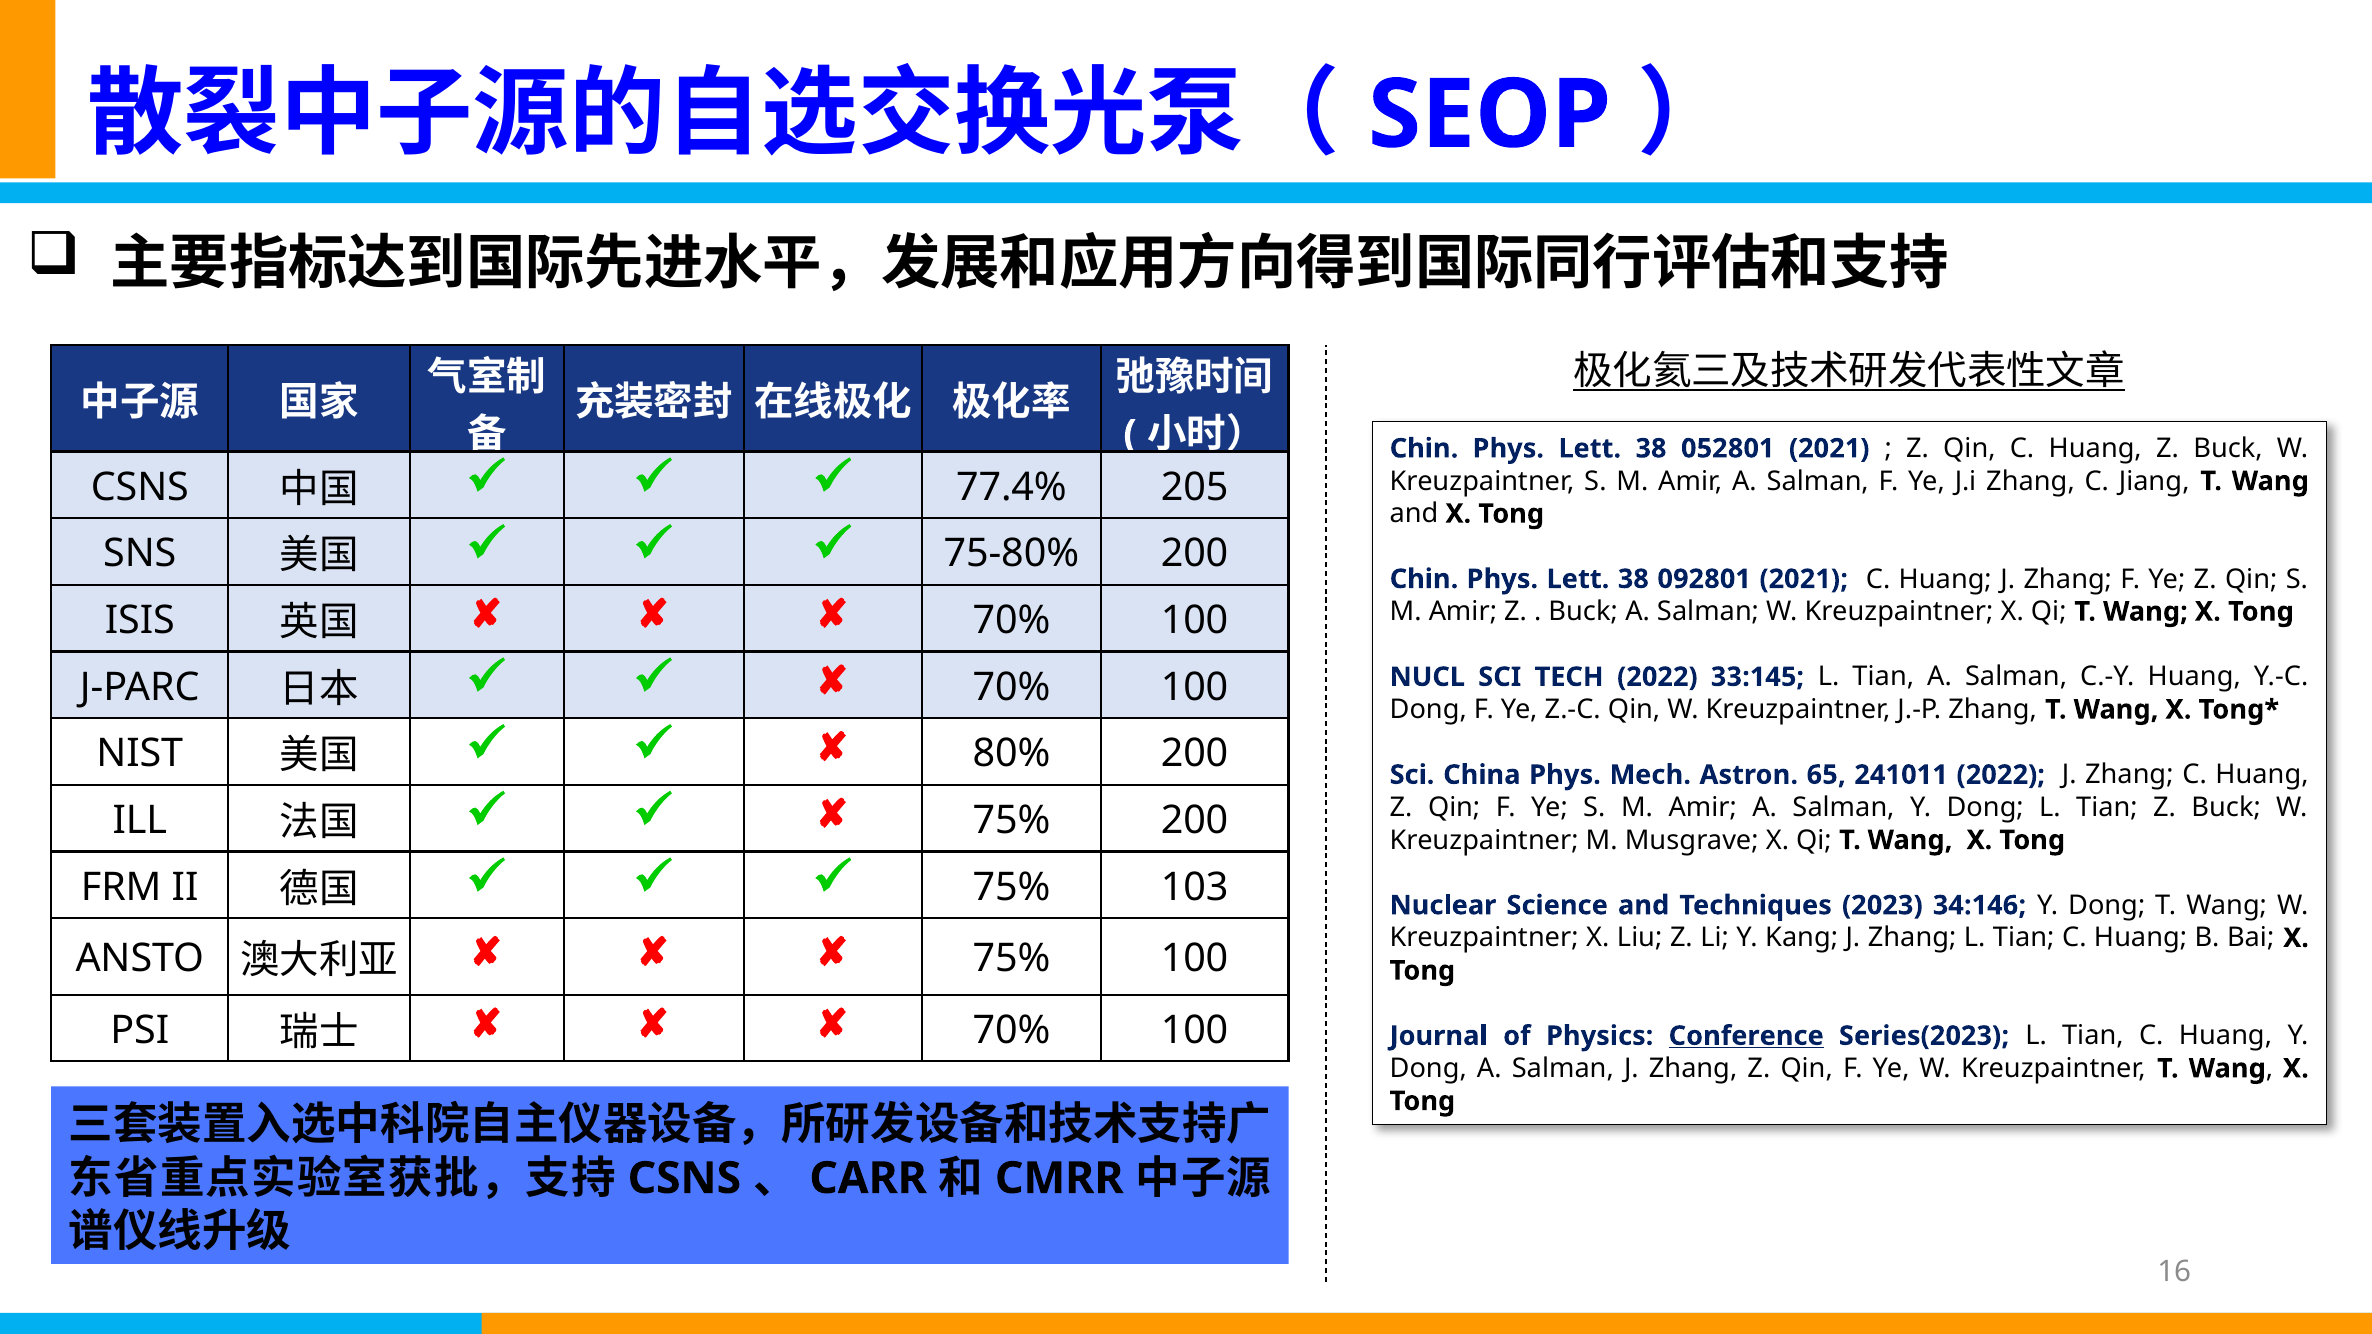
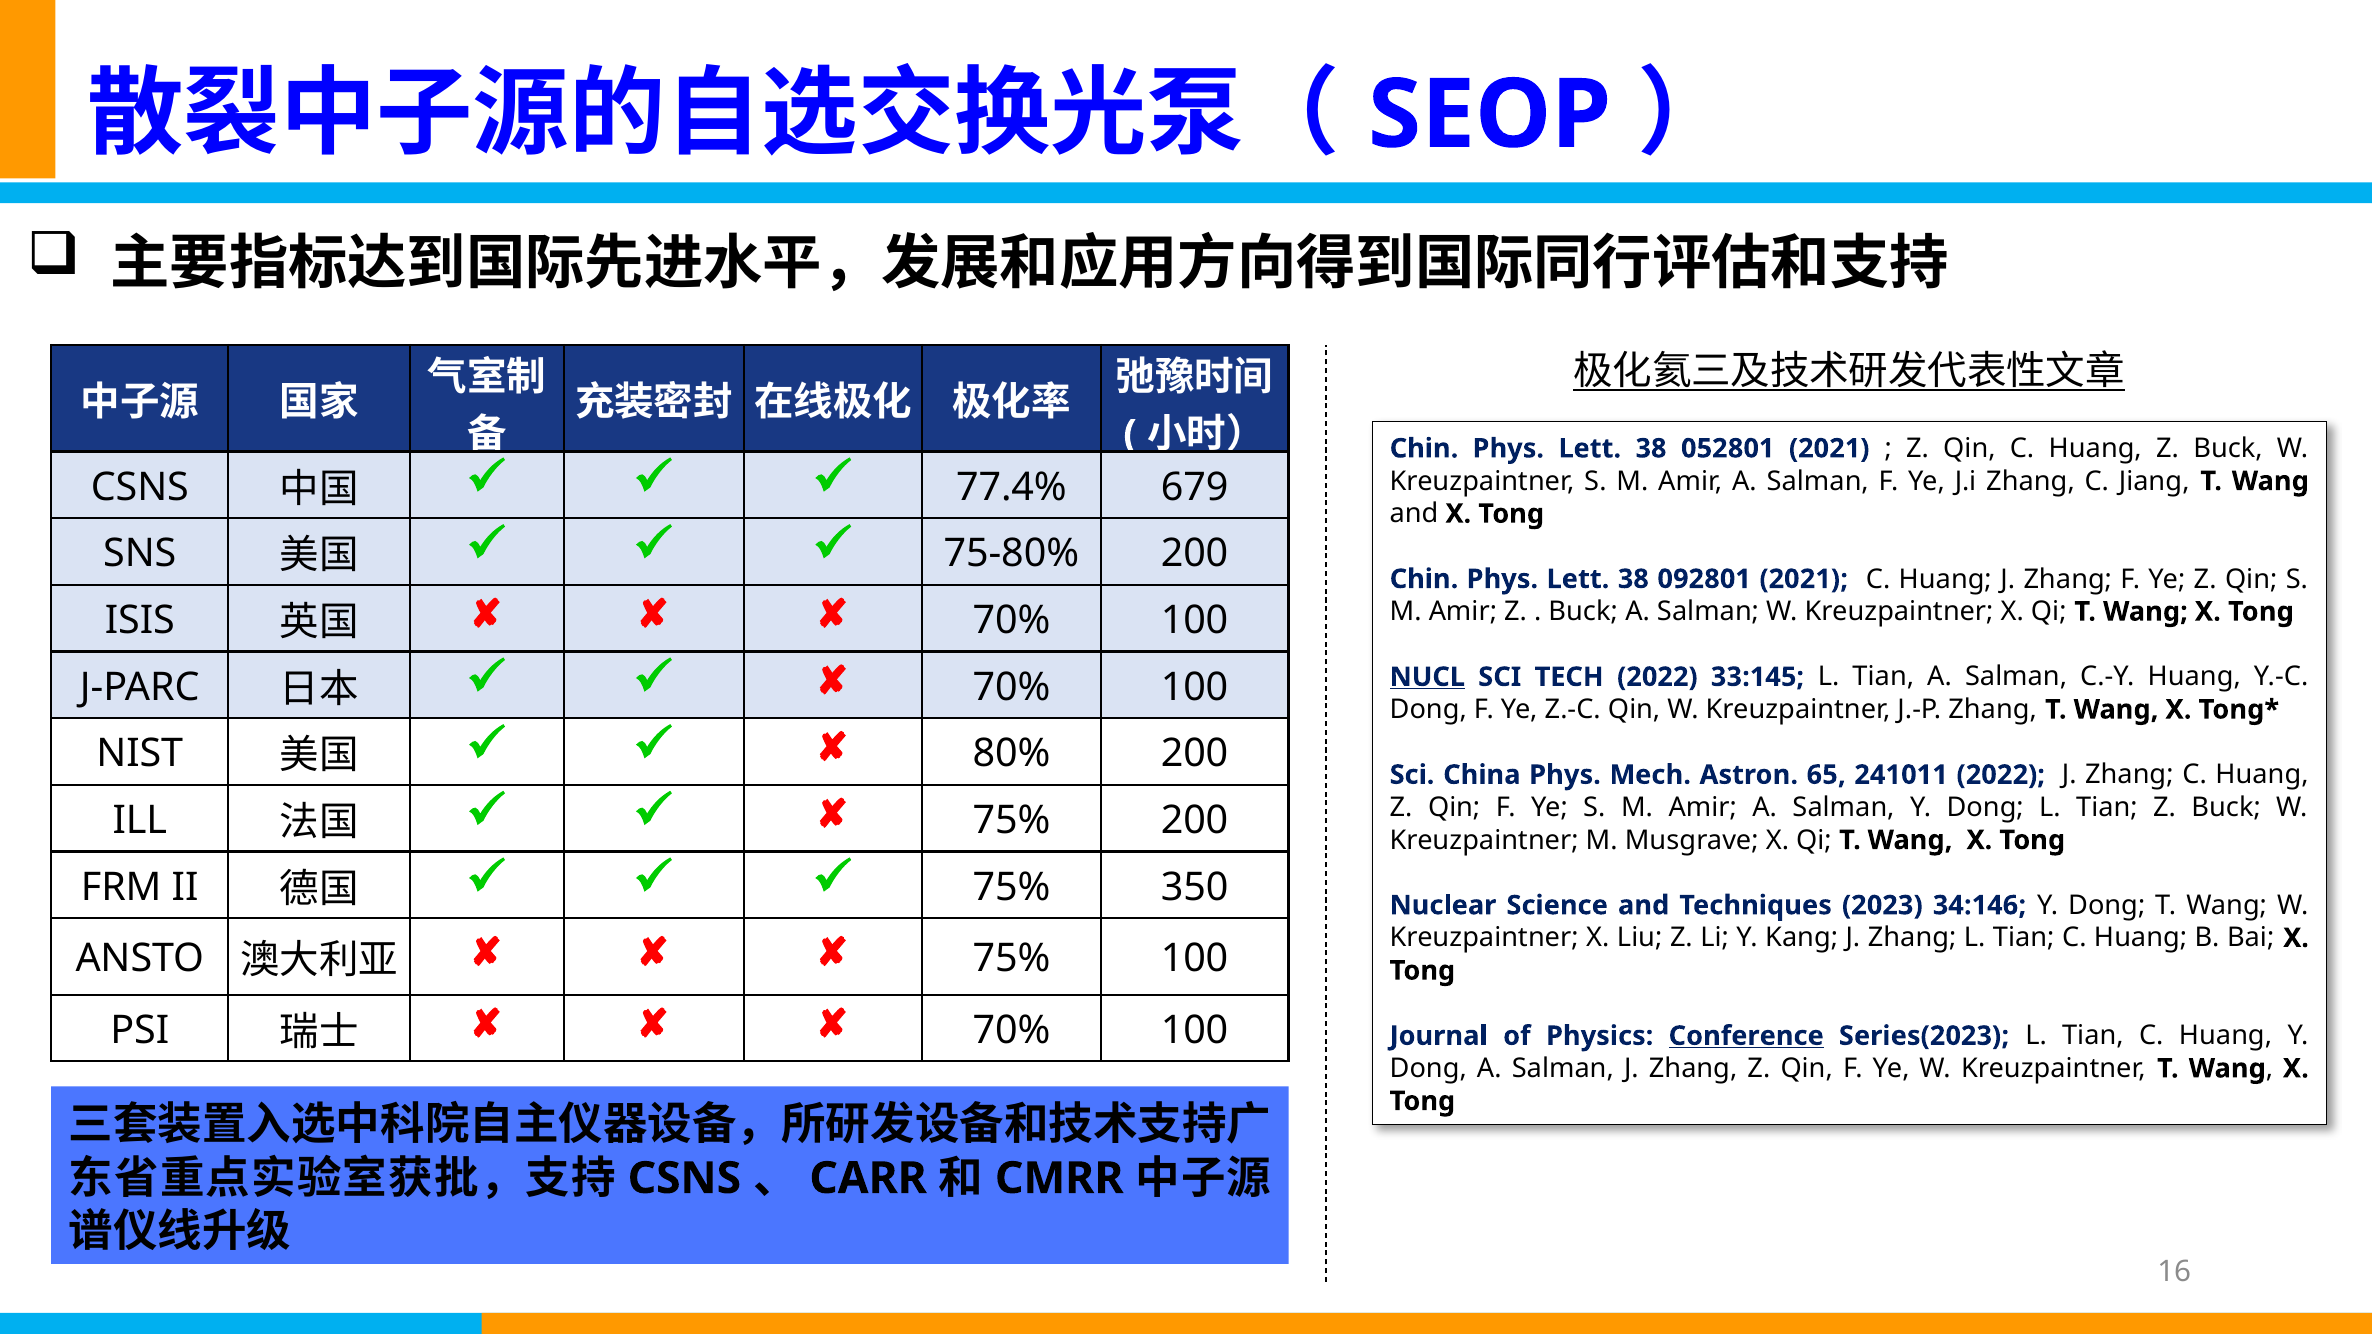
205: 205 -> 679
NUCL underline: none -> present
103: 103 -> 350
